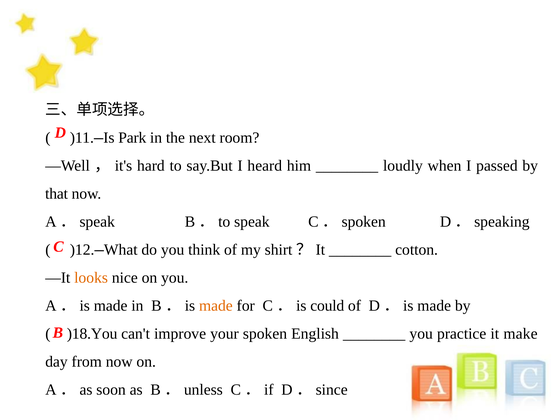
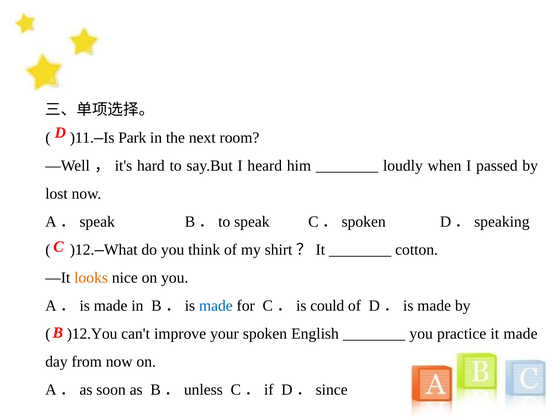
that: that -> lost
made at (216, 306) colour: orange -> blue
)18.You: )18.You -> )12.You
it make: make -> made
